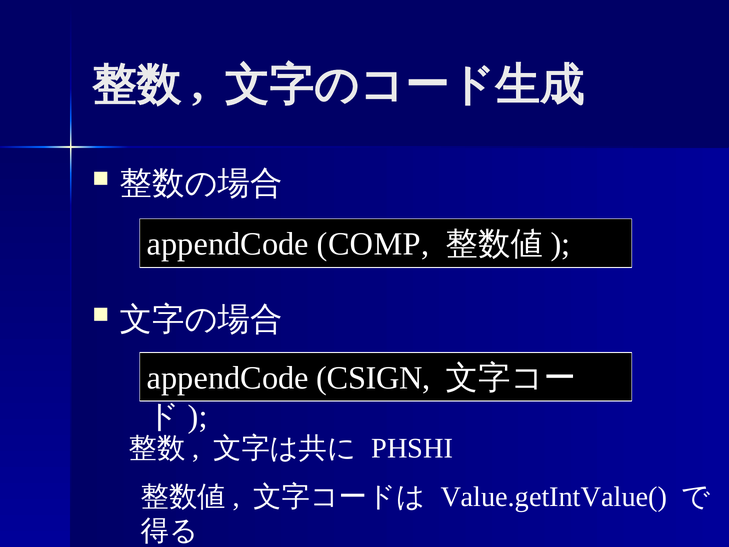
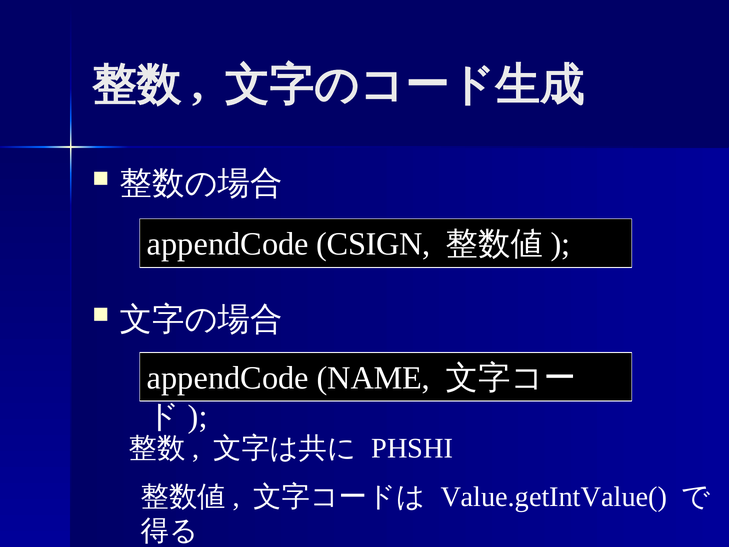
COMP: COMP -> CSIGN
CSIGN: CSIGN -> NAME
